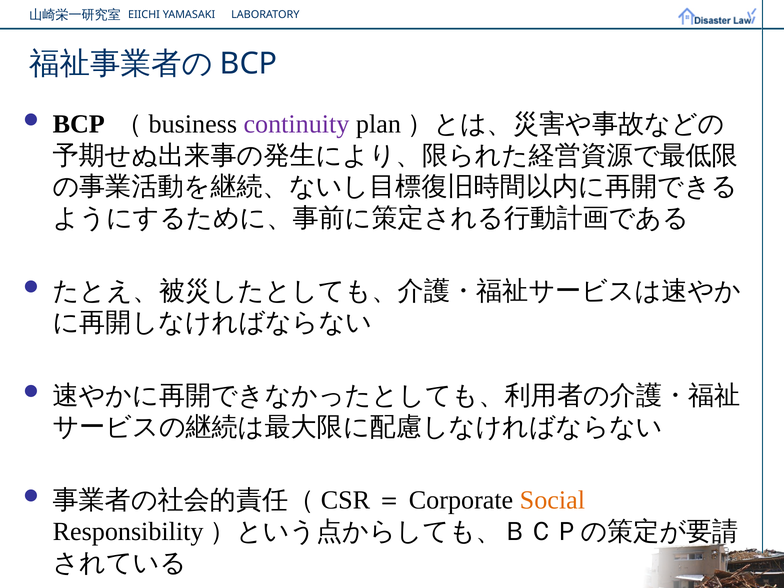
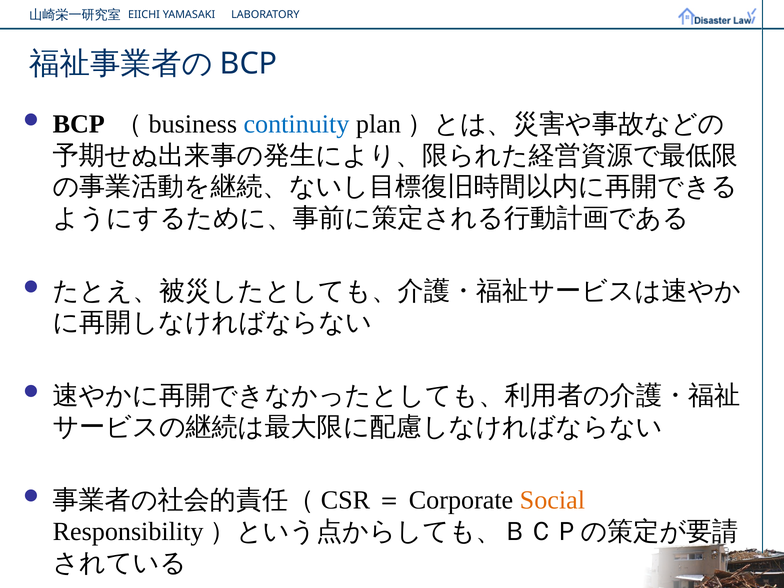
continuity colour: purple -> blue
